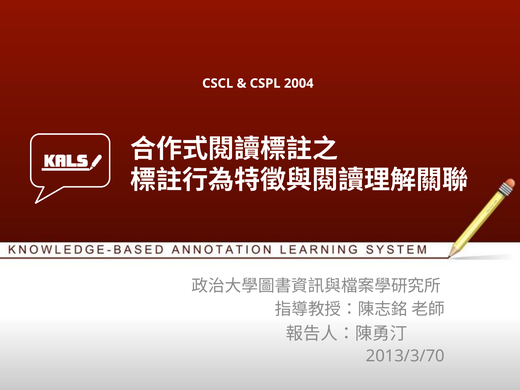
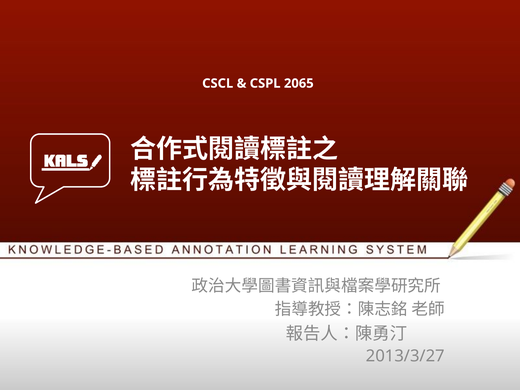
2004: 2004 -> 2065
2013/3/70: 2013/3/70 -> 2013/3/27
